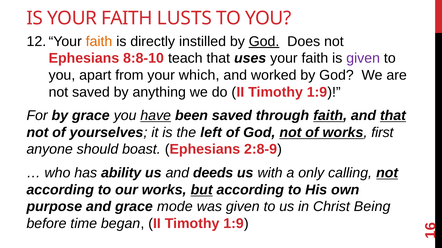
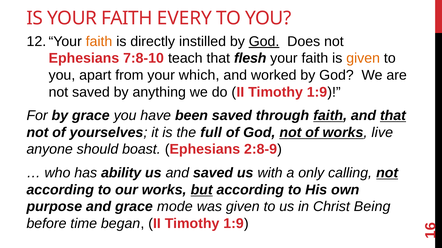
LUSTS: LUSTS -> EVERY
8:8-10: 8:8-10 -> 7:8-10
uses: uses -> flesh
given at (363, 58) colour: purple -> orange
have underline: present -> none
left: left -> full
first: first -> live
and deeds: deeds -> saved
